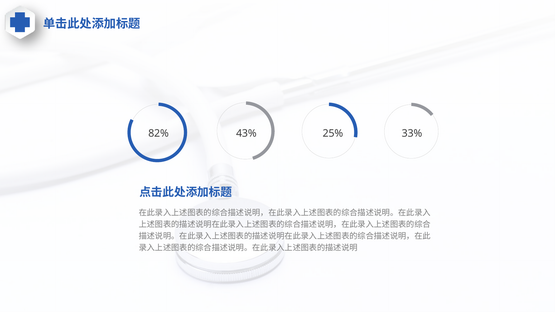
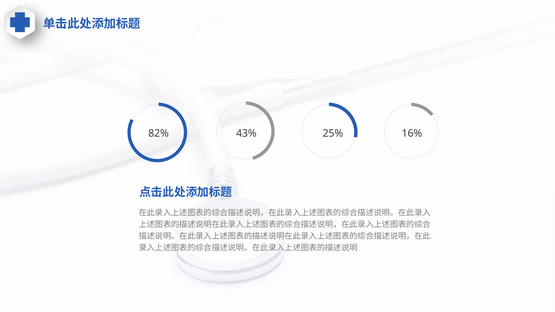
33%: 33% -> 16%
